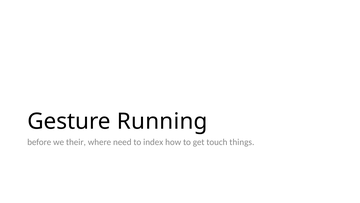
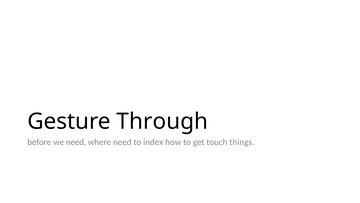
Running: Running -> Through
we their: their -> need
